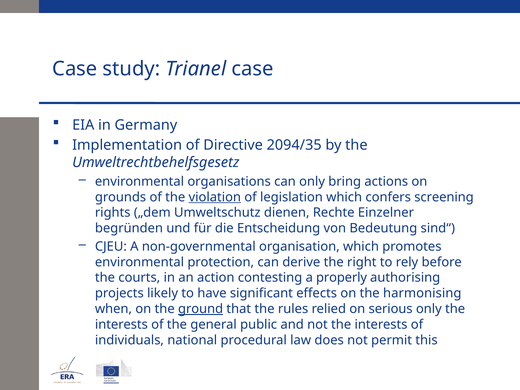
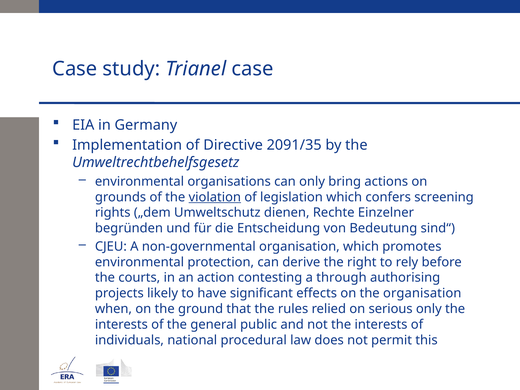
2094/35: 2094/35 -> 2091/35
properly: properly -> through
the harmonising: harmonising -> organisation
ground underline: present -> none
